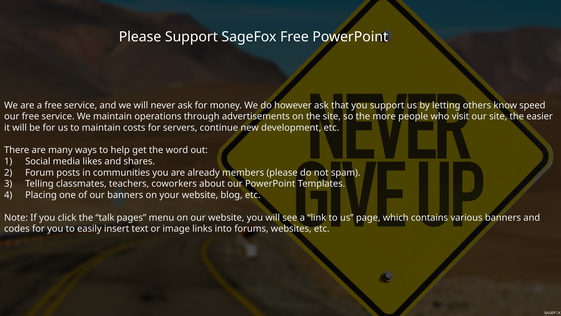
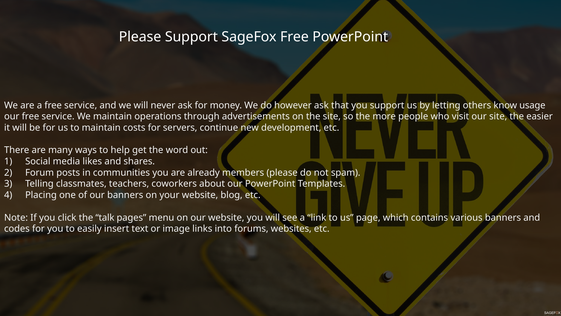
speed: speed -> usage
